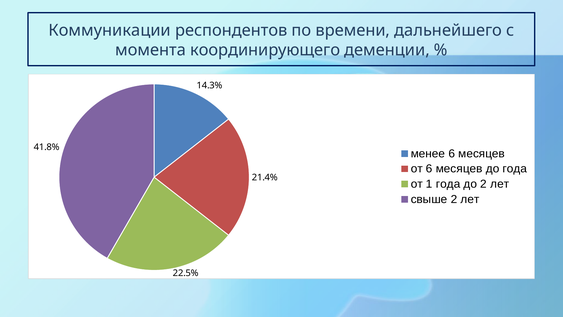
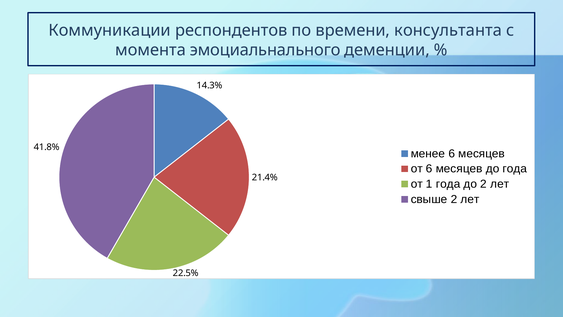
дальнейшего: дальнейшего -> консультанта
координирующего: координирующего -> эмоциальнального
